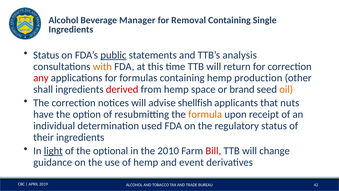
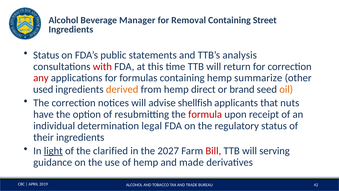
Single: Single -> Street
public underline: present -> none
with colour: orange -> red
production: production -> summarize
shall: shall -> used
derived colour: red -> orange
space: space -> direct
formula colour: orange -> red
used: used -> legal
optional: optional -> clarified
2010: 2010 -> 2027
change: change -> serving
event: event -> made
